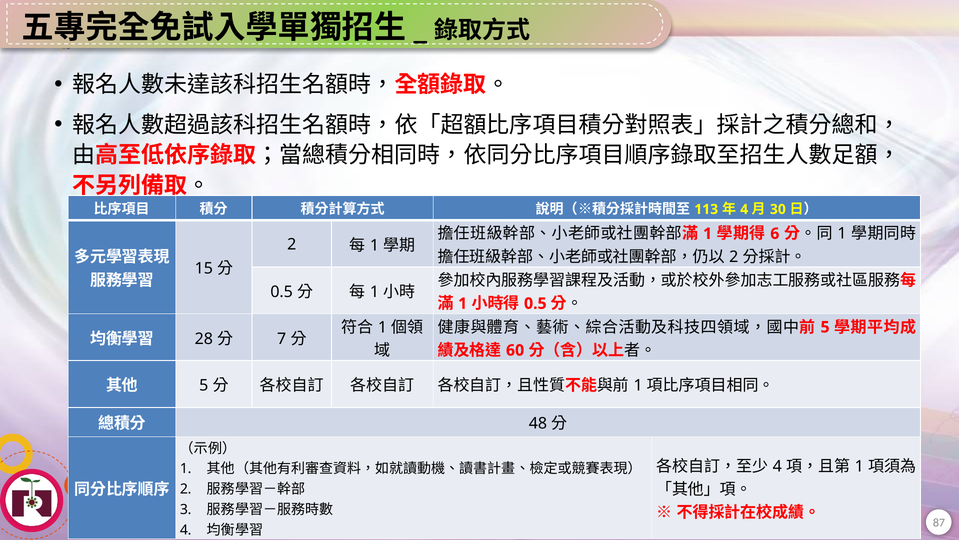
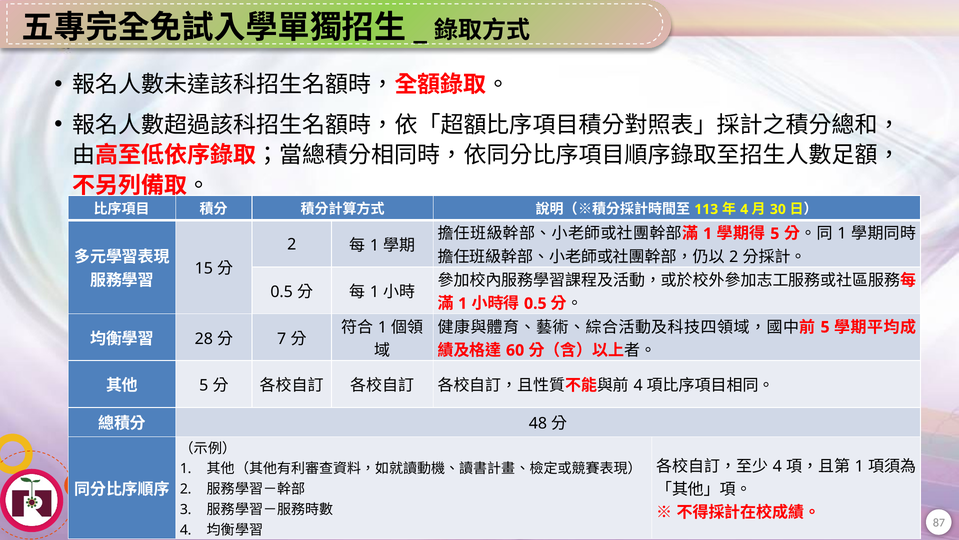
6 at (775, 233): 6 -> 5
1 at (638, 385): 1 -> 4
